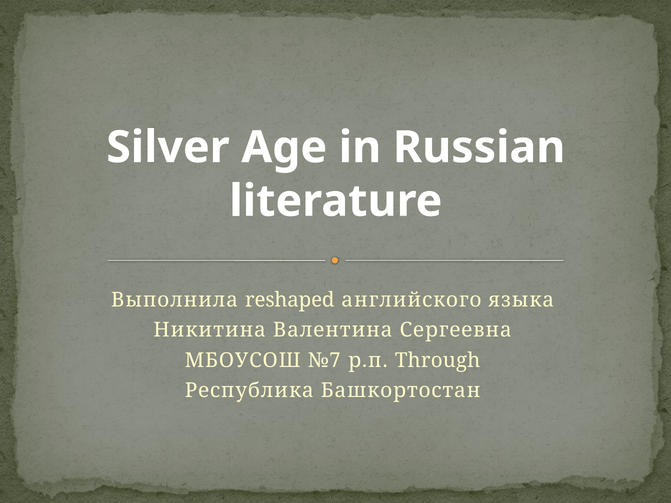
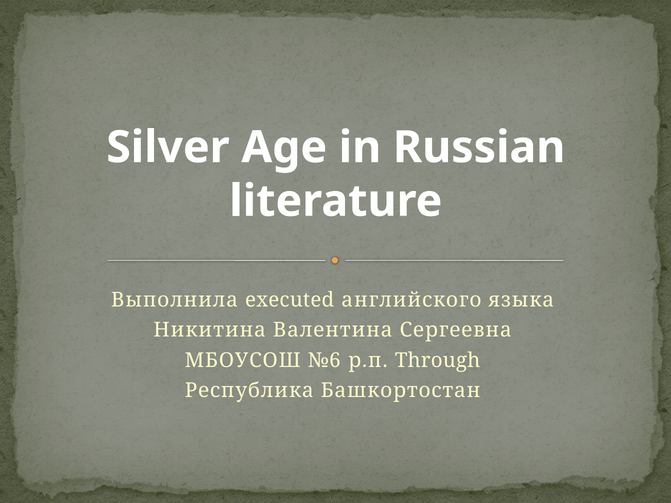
reshaped: reshaped -> executed
№7: №7 -> №6
